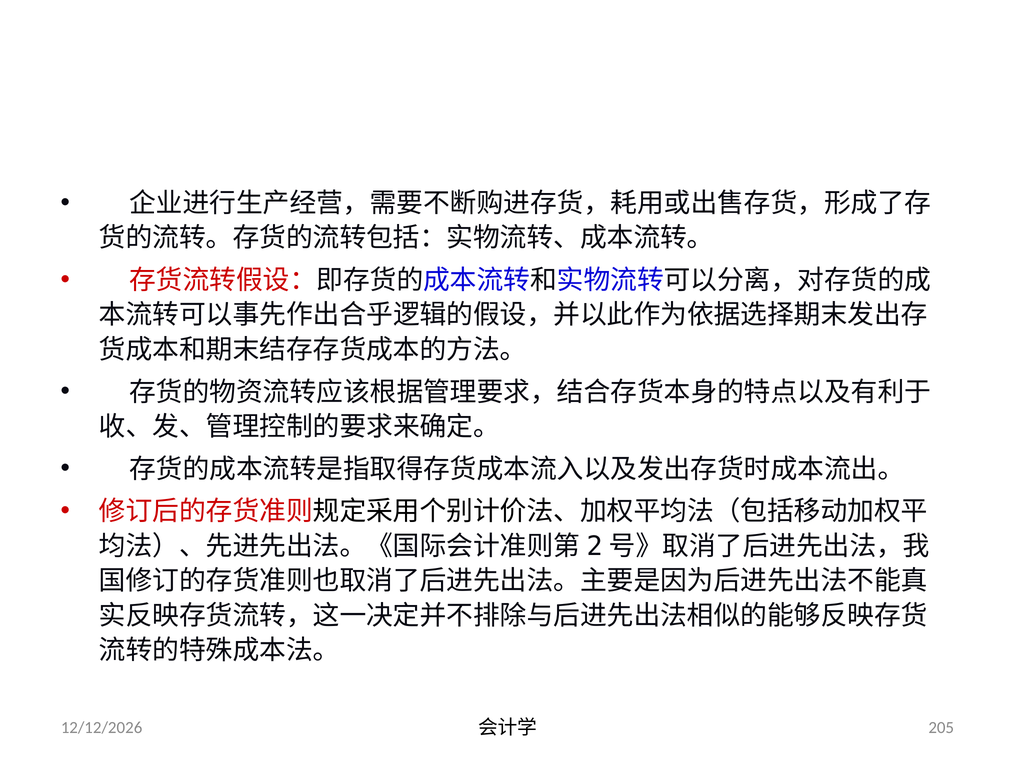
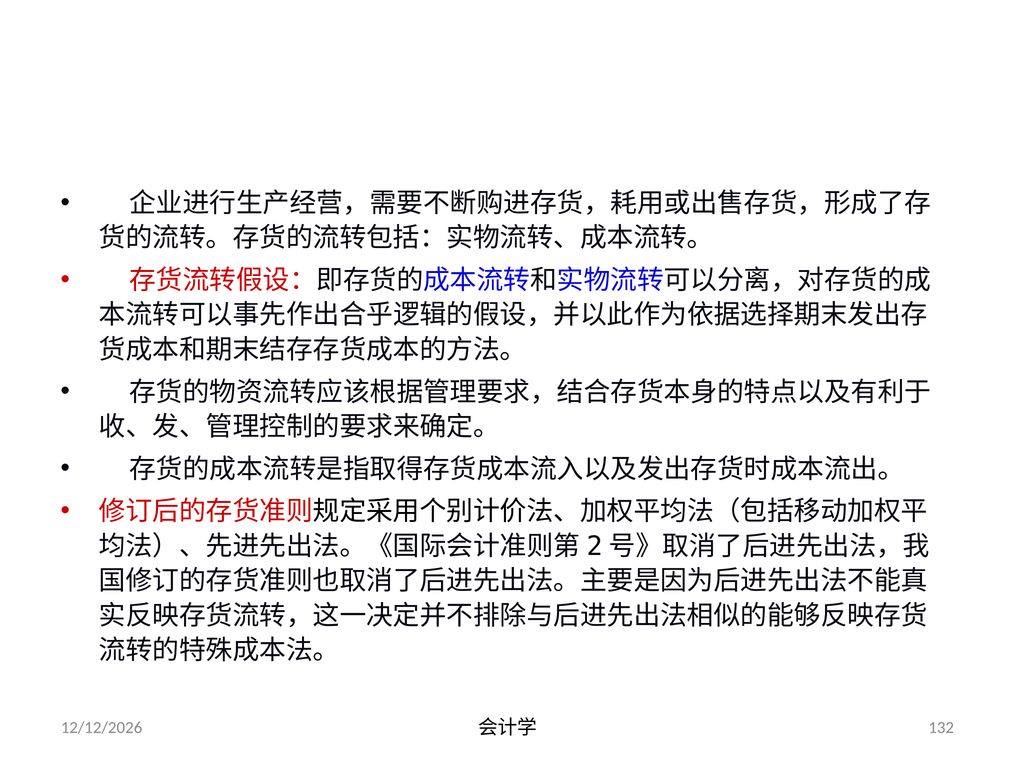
205: 205 -> 132
